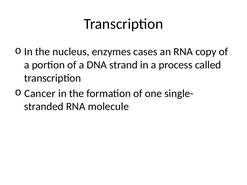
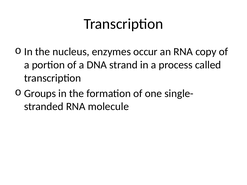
cases: cases -> occur
Cancer: Cancer -> Groups
